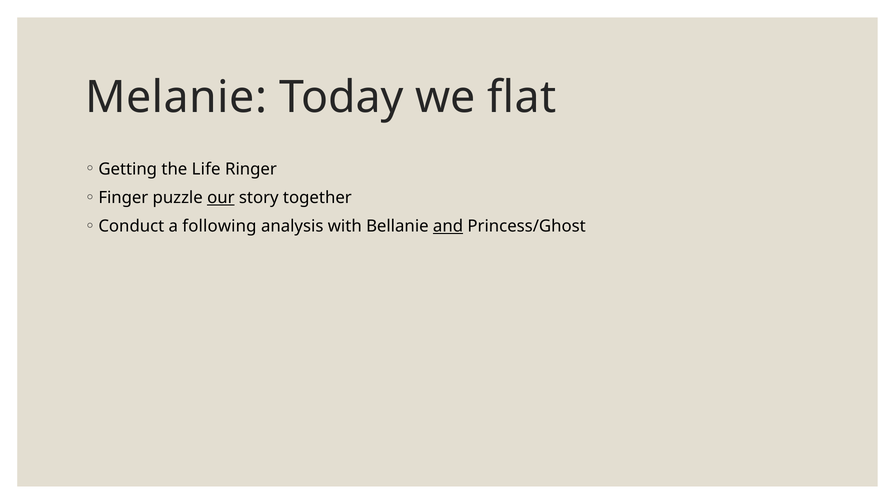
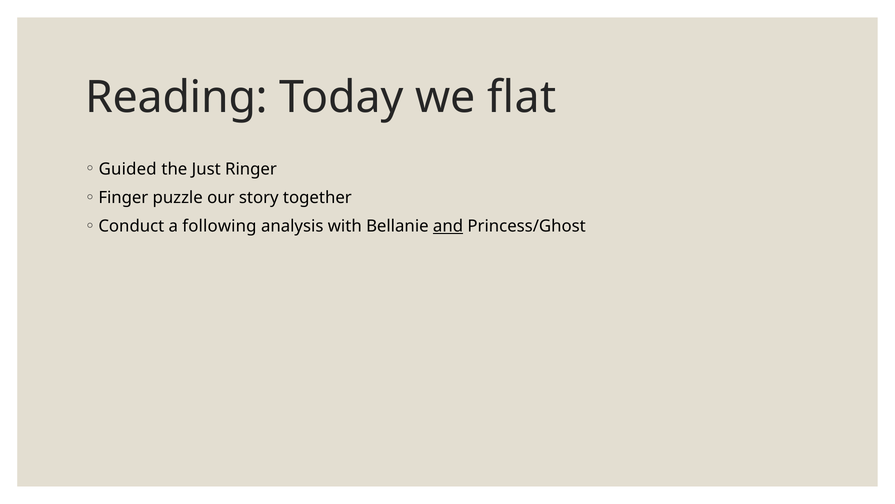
Melanie: Melanie -> Reading
Getting: Getting -> Guided
Life: Life -> Just
our underline: present -> none
